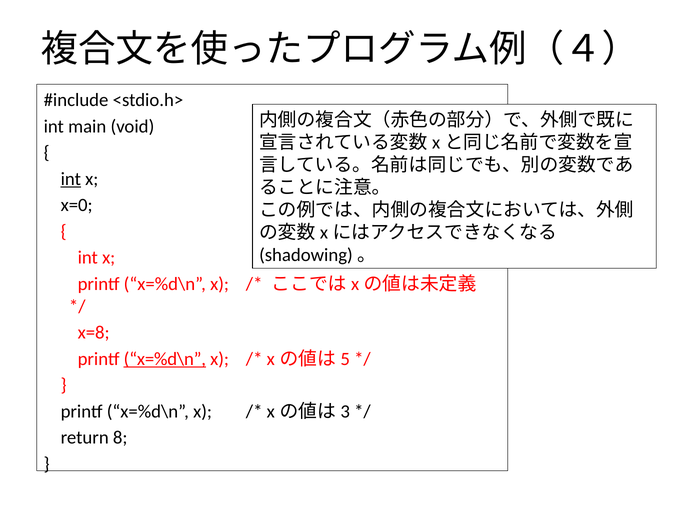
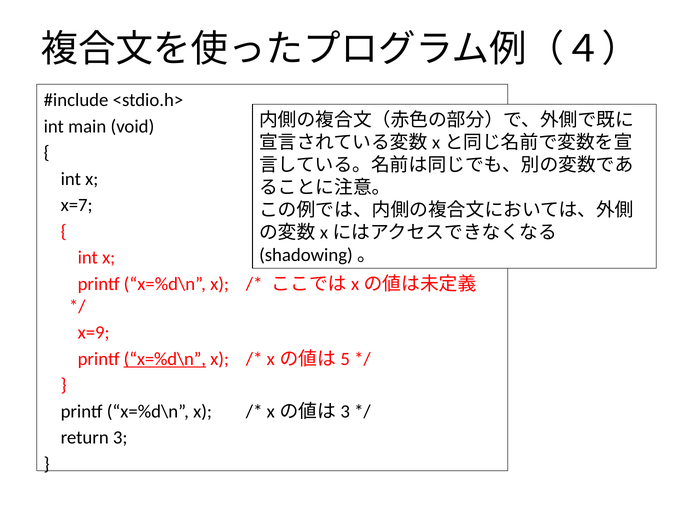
int at (71, 179) underline: present -> none
x=0: x=0 -> x=7
x=8: x=8 -> x=9
8: 8 -> 3
